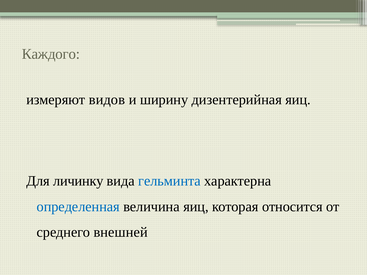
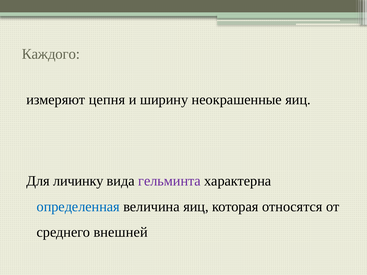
видов: видов -> цепня
дизентерийная: дизентерийная -> неокрашенные
гельминта colour: blue -> purple
относится: относится -> относятся
